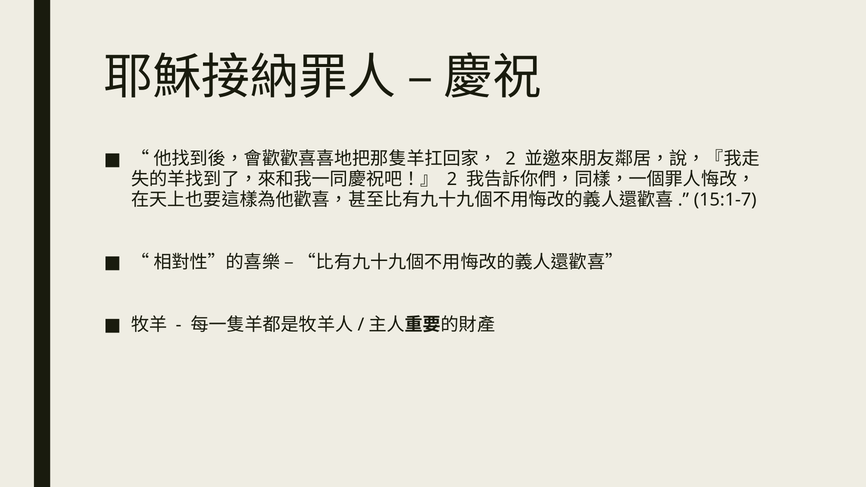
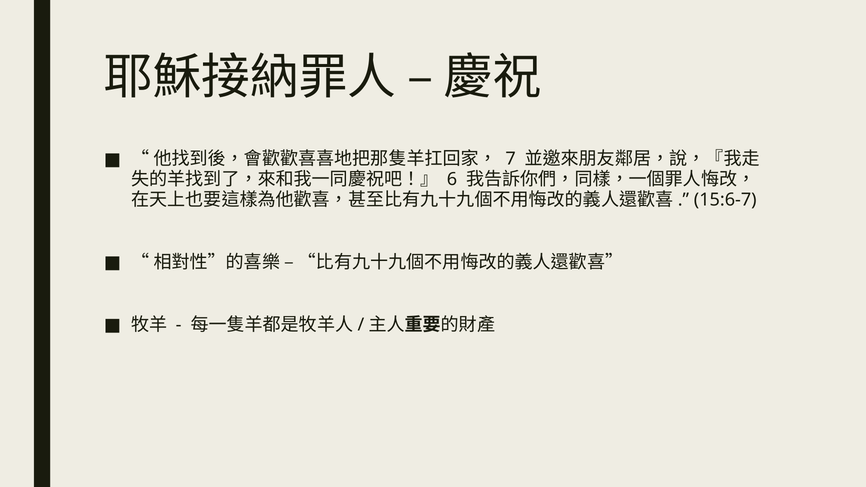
2 at (511, 159): 2 -> 7
2 at (452, 179): 2 -> 6
15:1-7: 15:1-7 -> 15:6-7
